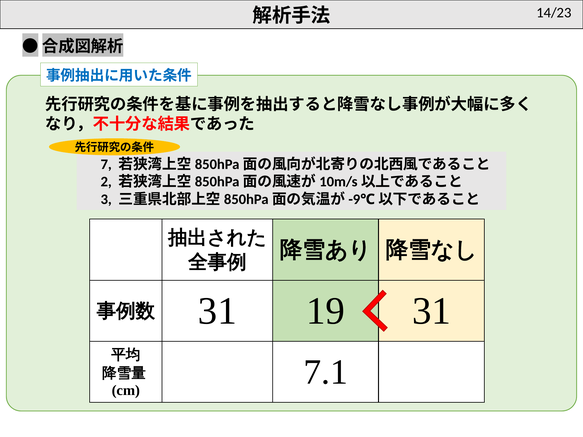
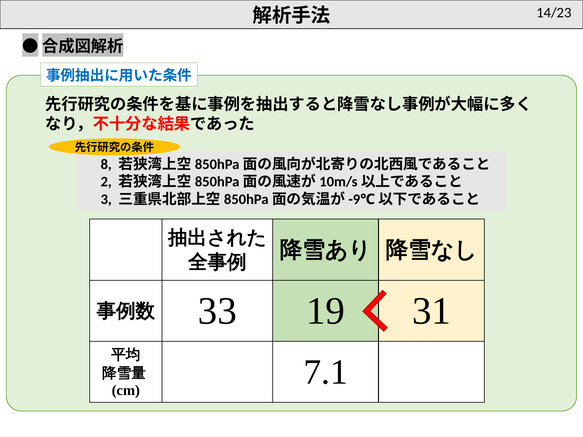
7: 7 -> 8
31 at (217, 311): 31 -> 33
